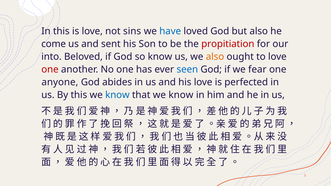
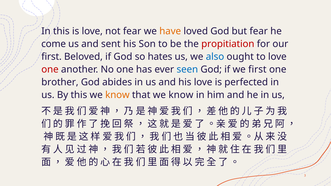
not sins: sins -> fear
have colour: blue -> orange
but also: also -> fear
into at (52, 57): into -> first
so know: know -> hates
also at (215, 57) colour: orange -> blue
we fear: fear -> first
anyone: anyone -> brother
know at (117, 95) colour: blue -> orange
